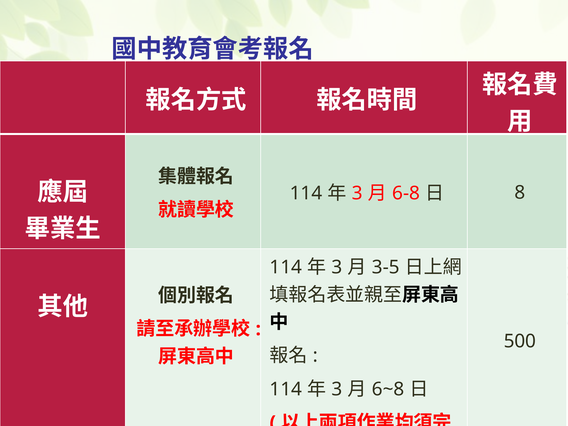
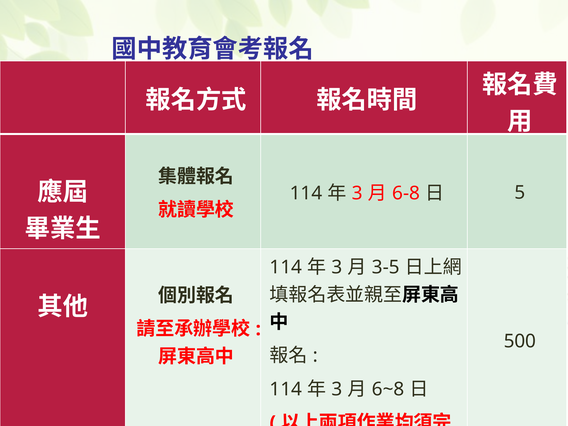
8: 8 -> 5
